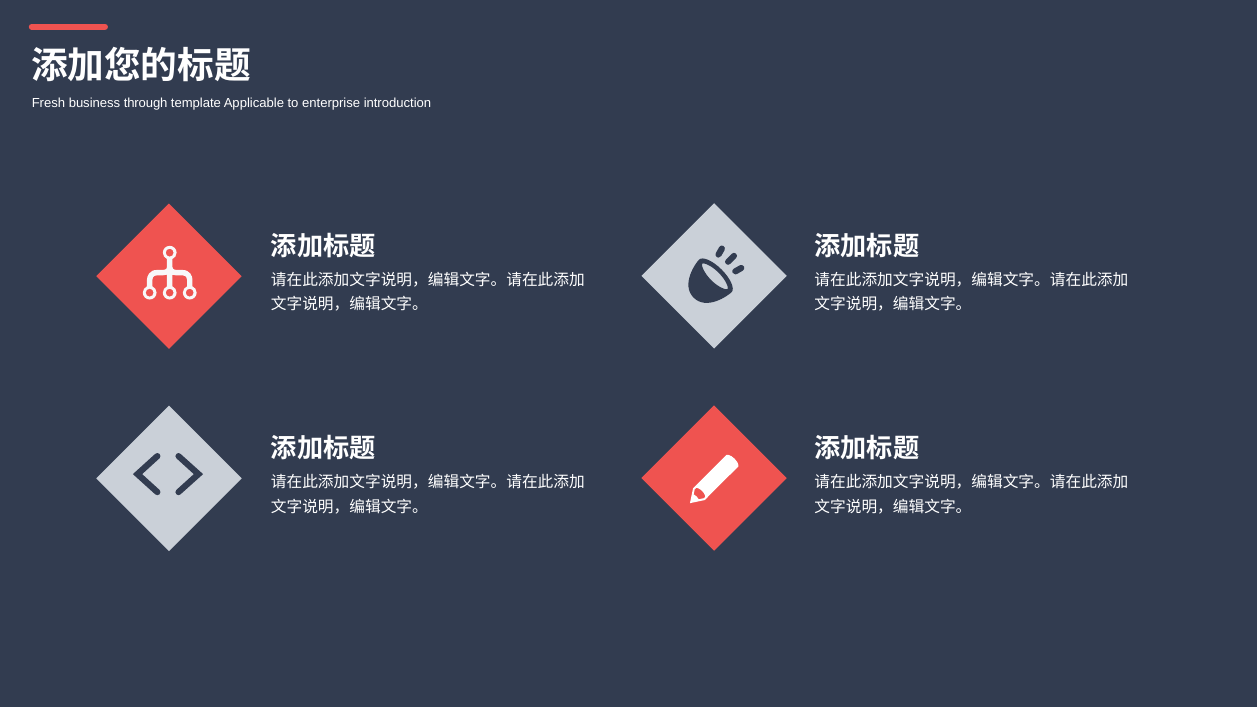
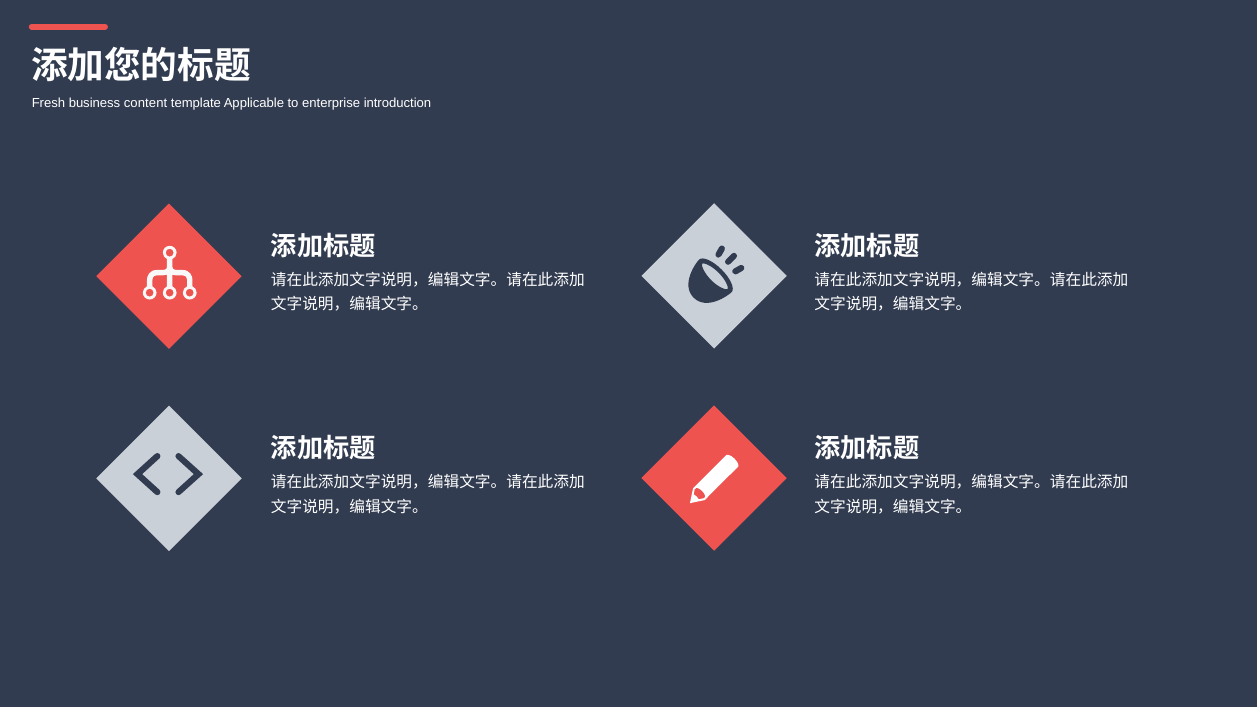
through: through -> content
